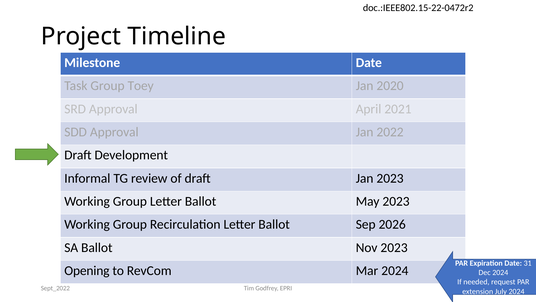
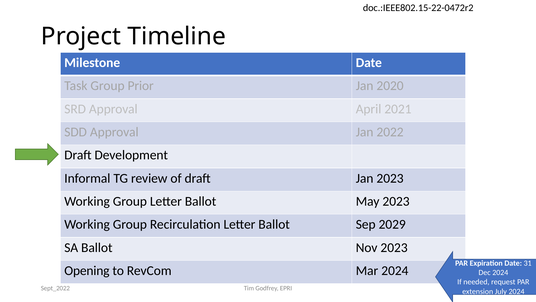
Toey: Toey -> Prior
2026: 2026 -> 2029
